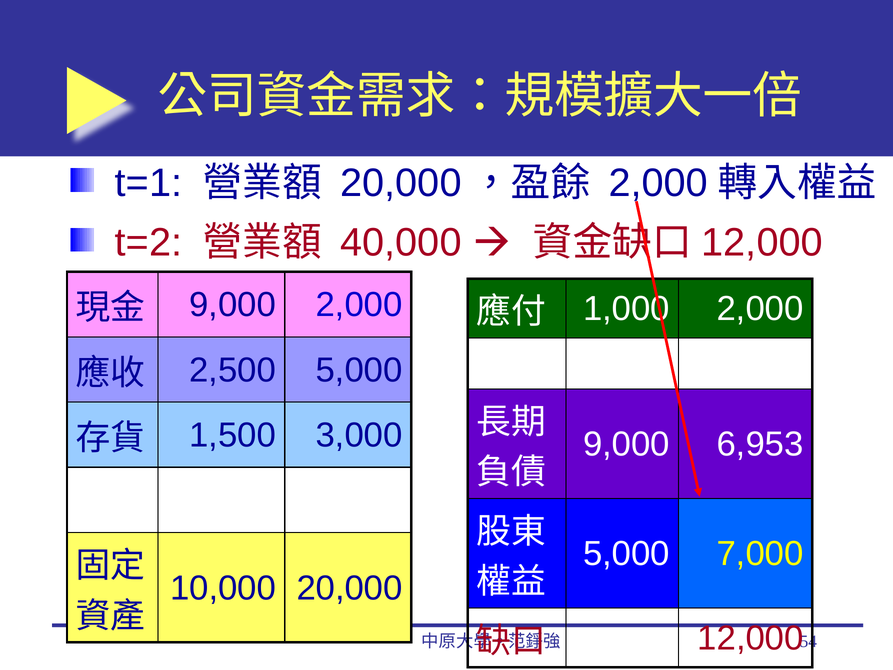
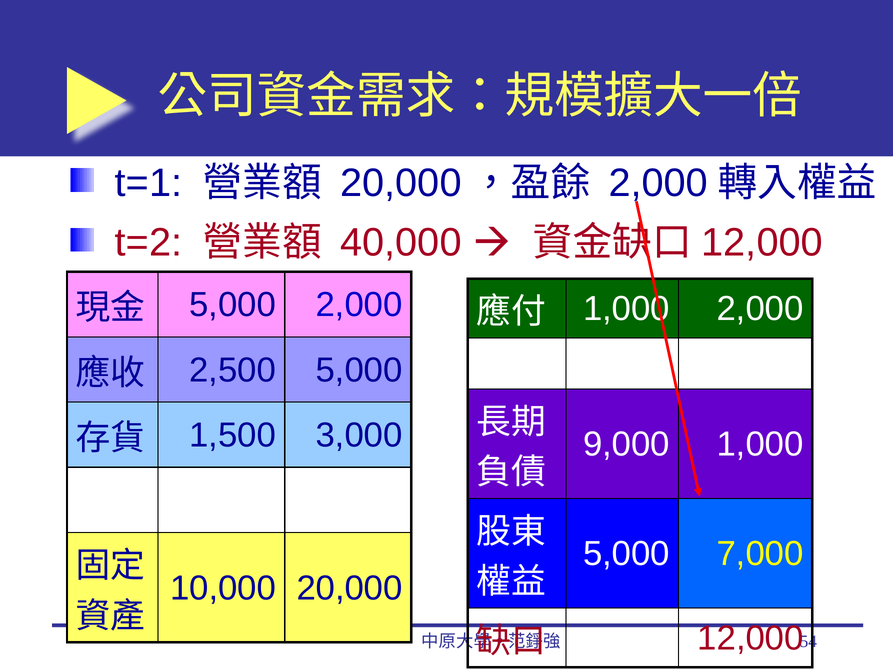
9,000 at (233, 305): 9,000 -> 5,000
9,000 6,953: 6,953 -> 1,000
